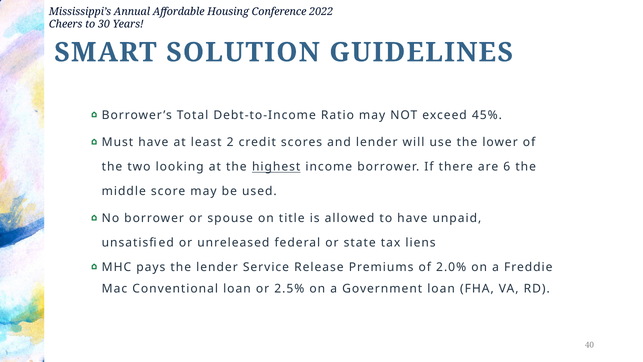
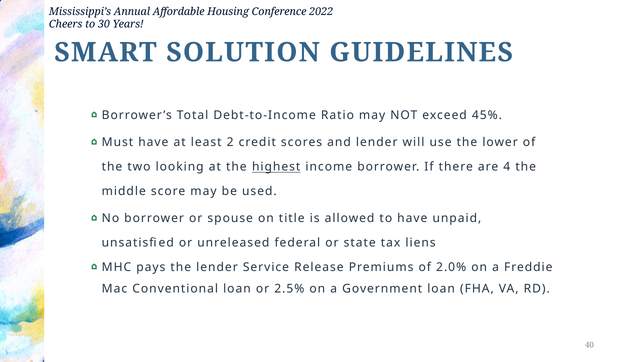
6: 6 -> 4
